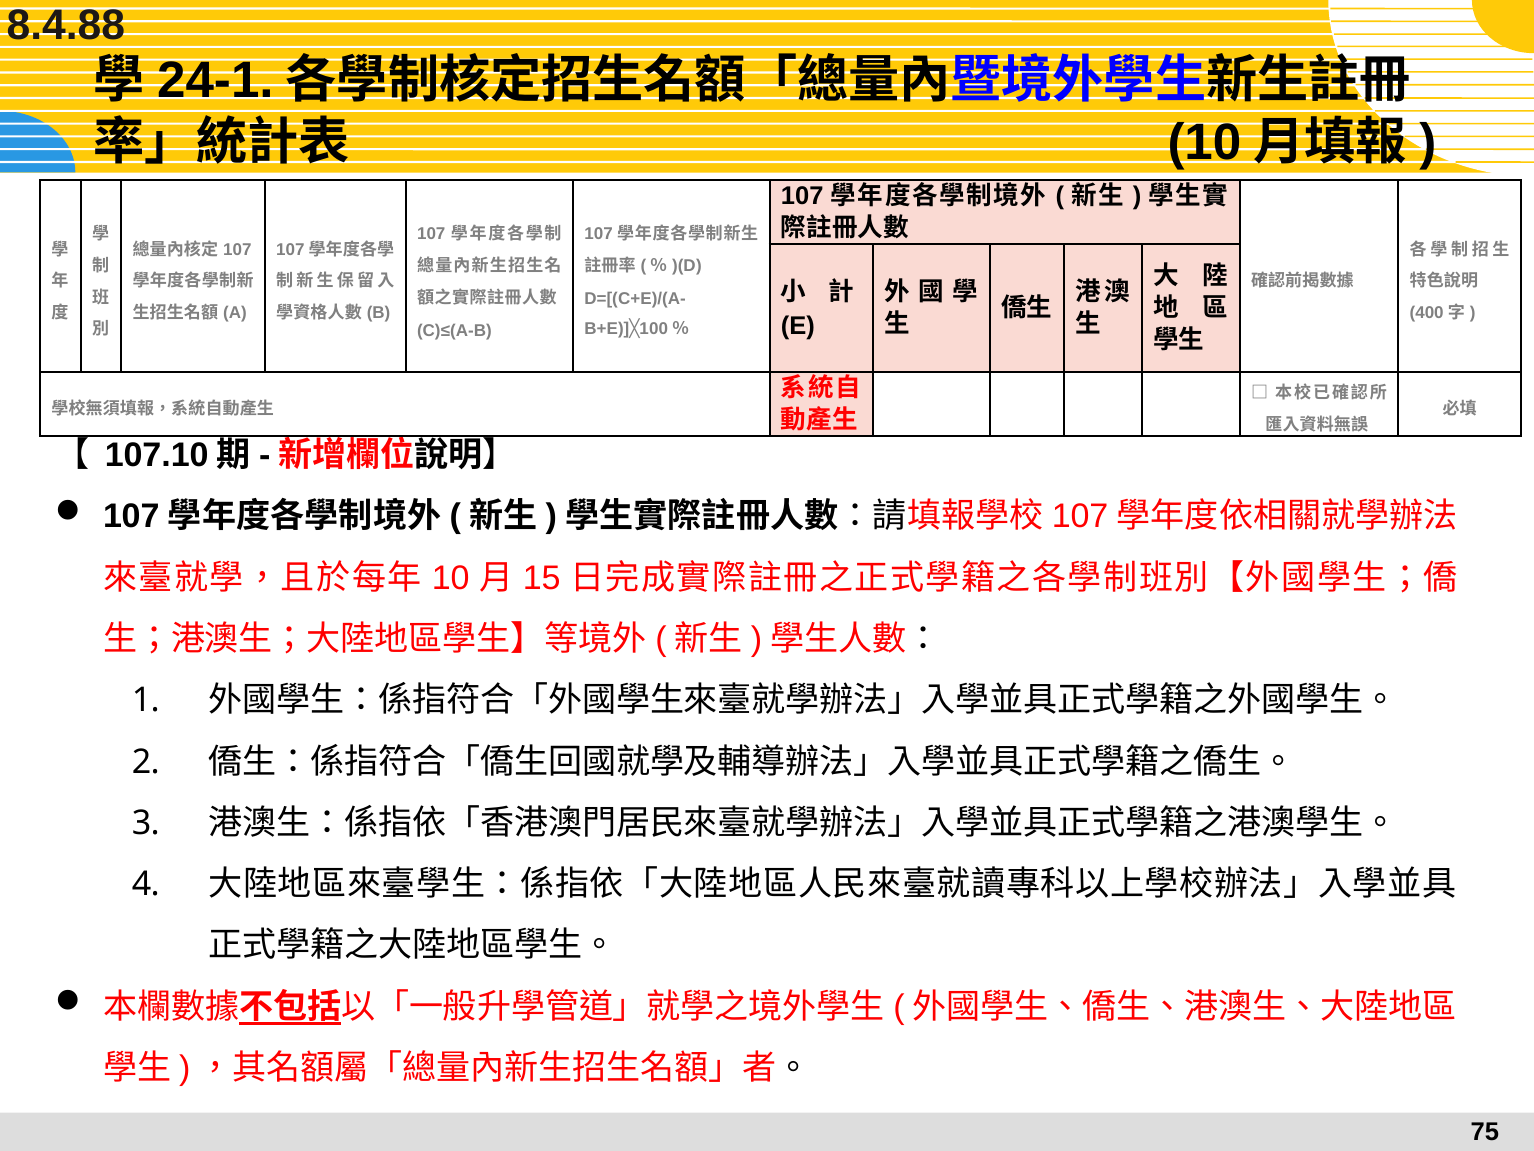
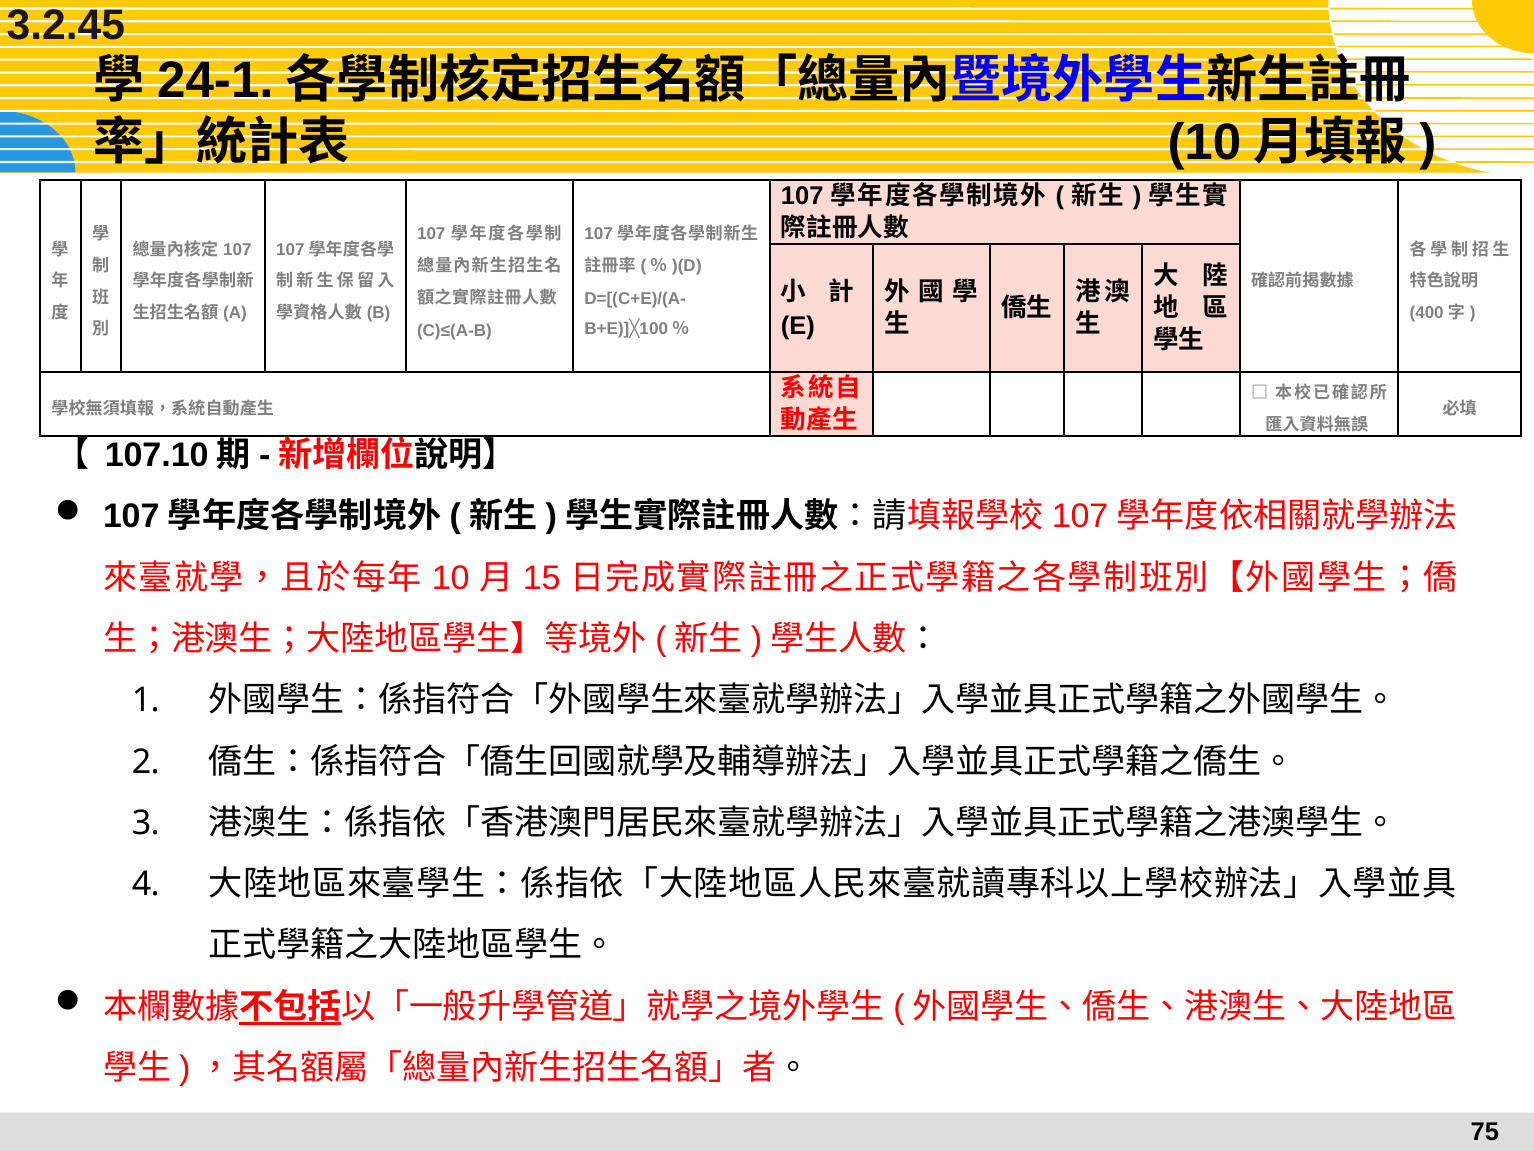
8.4.88: 8.4.88 -> 3.2.45
